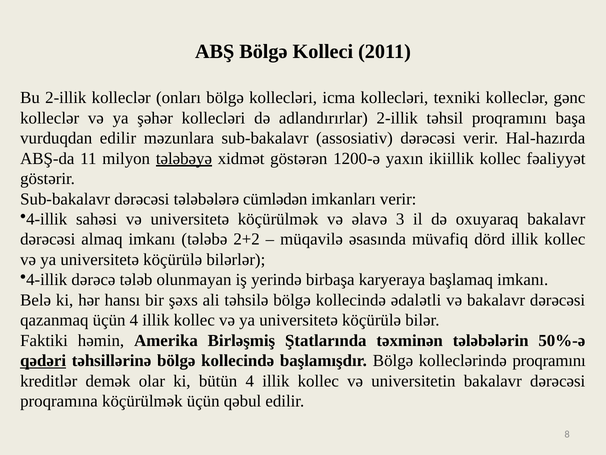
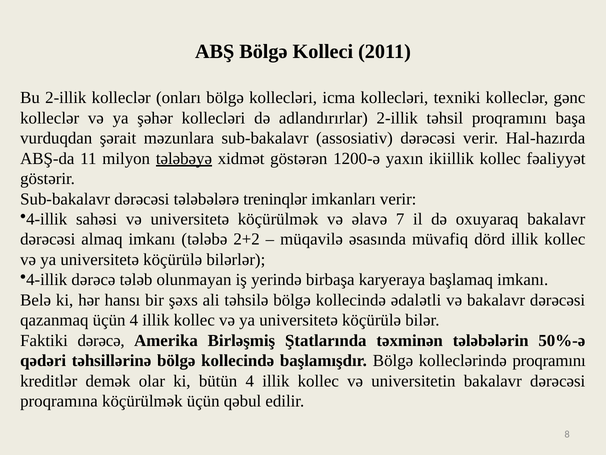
vurduqdan edilir: edilir -> şərait
cümlədən: cümlədən -> treninqlər
3: 3 -> 7
Faktiki həmin: həmin -> dərəcə
qədəri underline: present -> none
